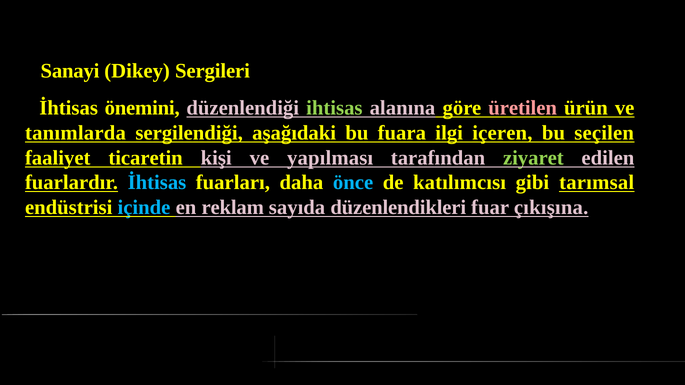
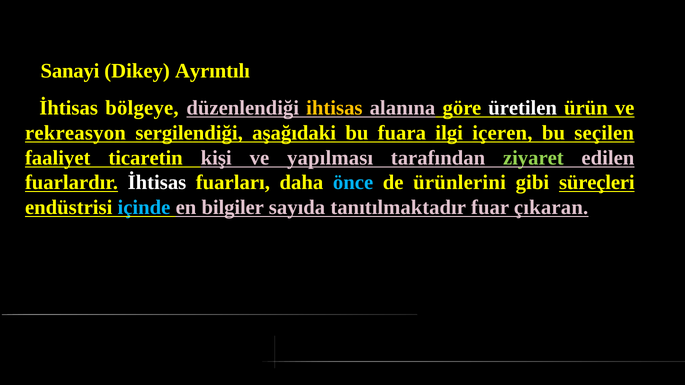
Sergileri: Sergileri -> Ayrıntılı
önemini: önemini -> bölgeye
ihtisas colour: light green -> yellow
üretilen colour: pink -> white
tanımlarda: tanımlarda -> rekreasyon
İhtisas at (157, 183) colour: light blue -> white
katılımcısı: katılımcısı -> ürünlerini
tarımsal: tarımsal -> süreçleri
reklam: reklam -> bilgiler
düzenlendikleri: düzenlendikleri -> tanıtılmaktadır
çıkışına: çıkışına -> çıkaran
